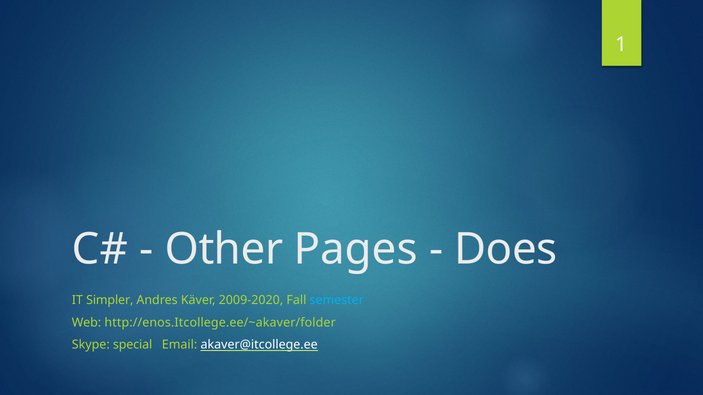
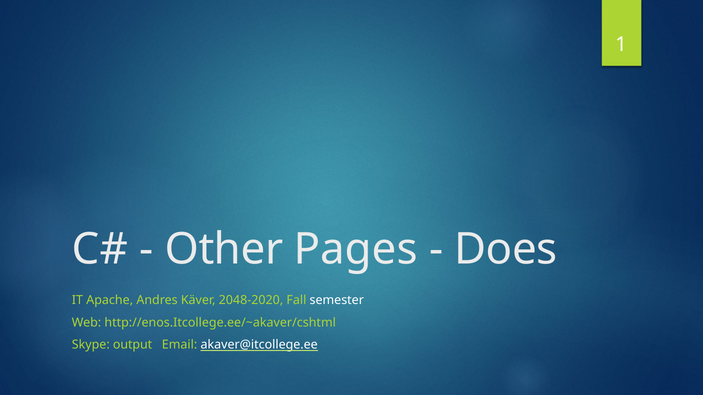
Simpler: Simpler -> Apache
2009-2020: 2009-2020 -> 2048-2020
semester colour: light blue -> white
http://enos.Itcollege.ee/~akaver/folder: http://enos.Itcollege.ee/~akaver/folder -> http://enos.Itcollege.ee/~akaver/cshtml
special: special -> output
